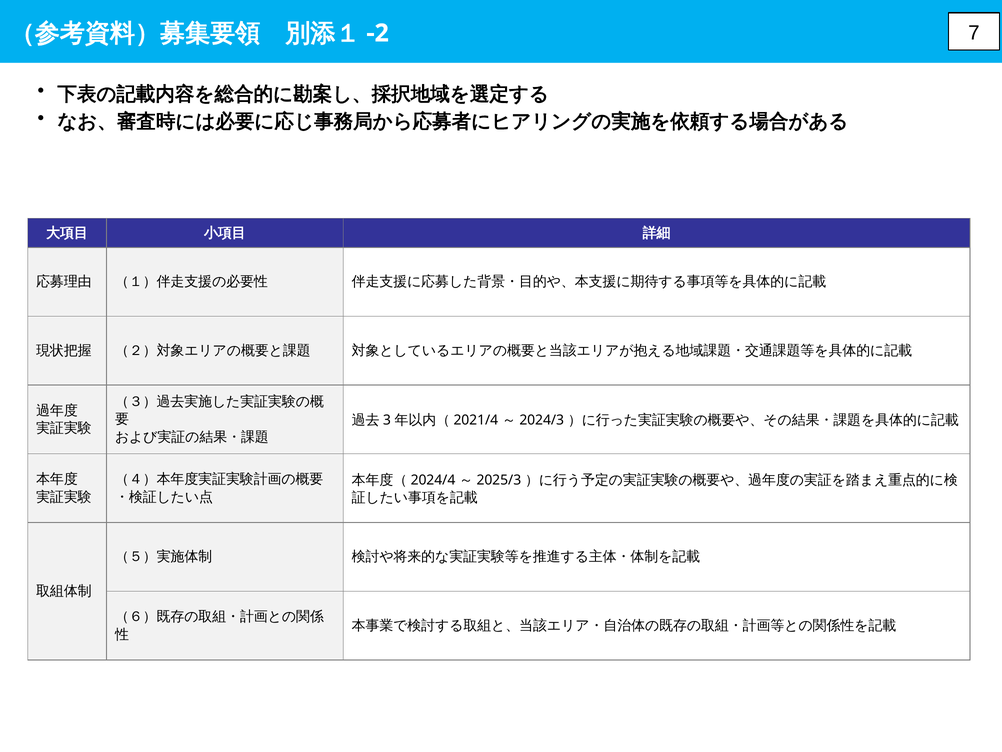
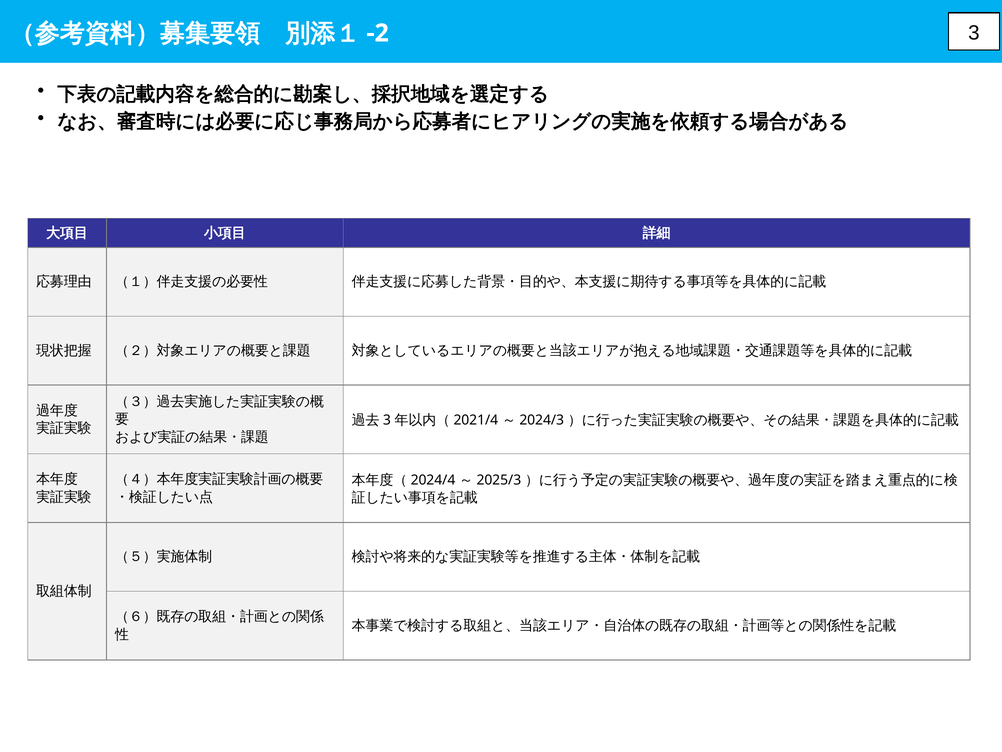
7: 7 -> 3
